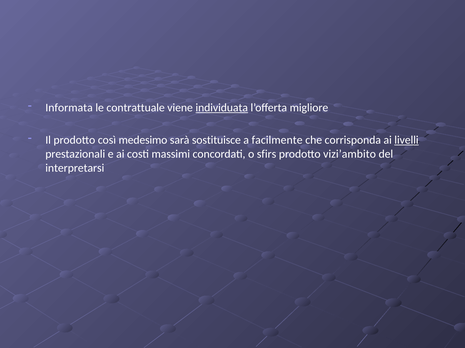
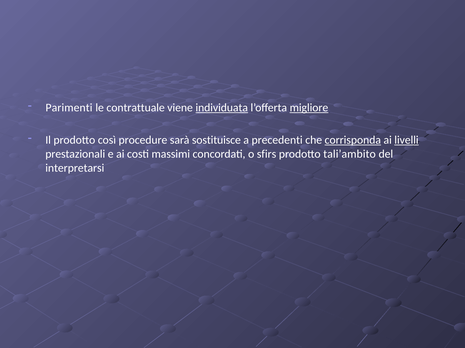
Informata: Informata -> Parimenti
migliore underline: none -> present
medesimo: medesimo -> procedure
facilmente: facilmente -> precedenti
corrisponda underline: none -> present
vizi’ambito: vizi’ambito -> tali’ambito
